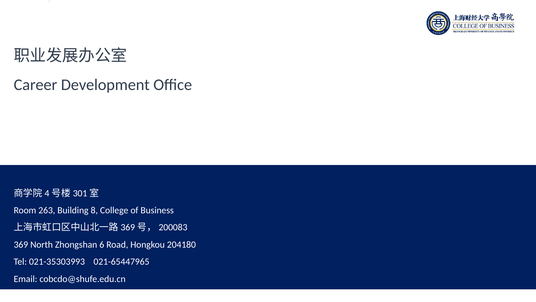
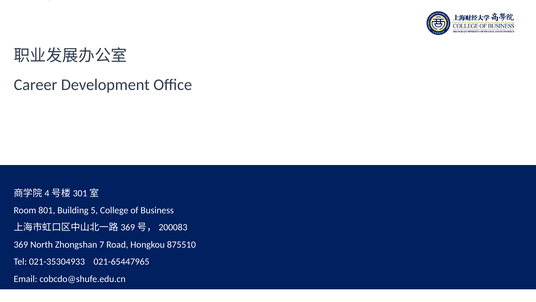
263: 263 -> 801
8: 8 -> 5
6: 6 -> 7
204180: 204180 -> 875510
021-35303993: 021-35303993 -> 021-35304933
